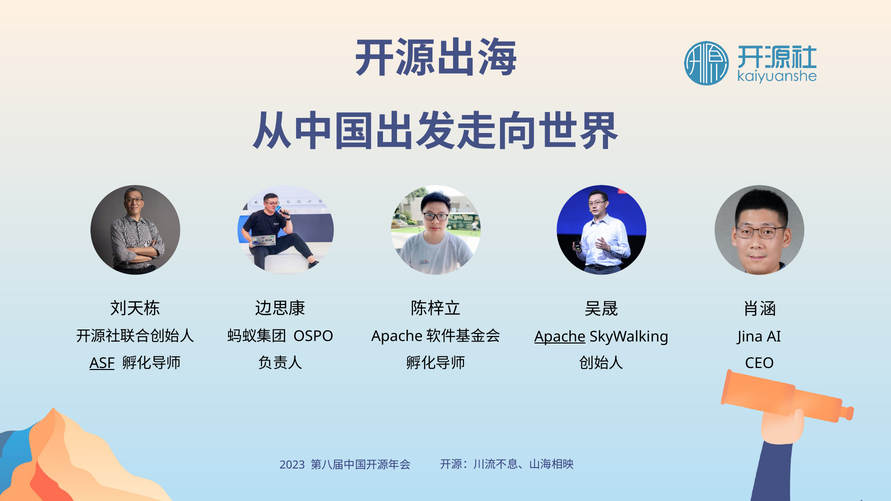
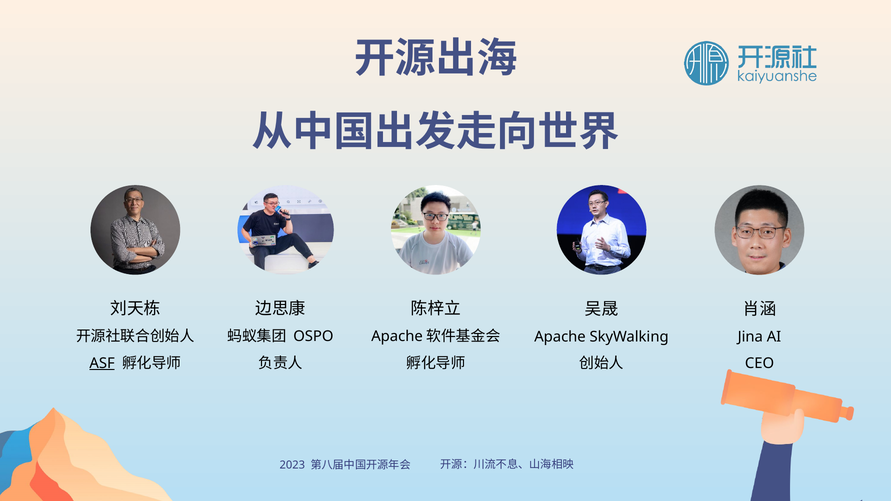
Apache underline: present -> none
